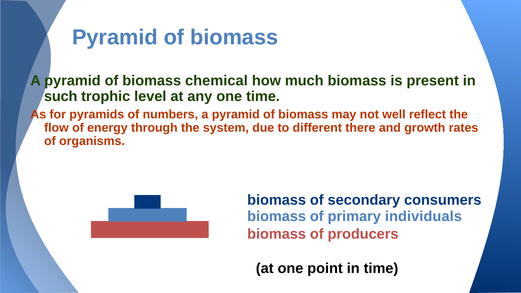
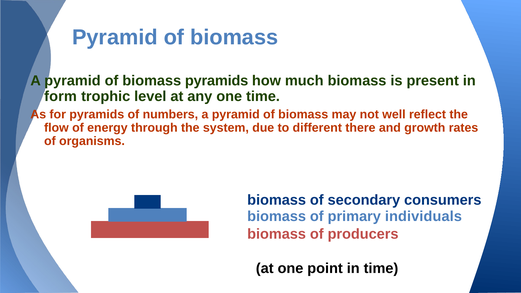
biomass chemical: chemical -> pyramids
such: such -> form
